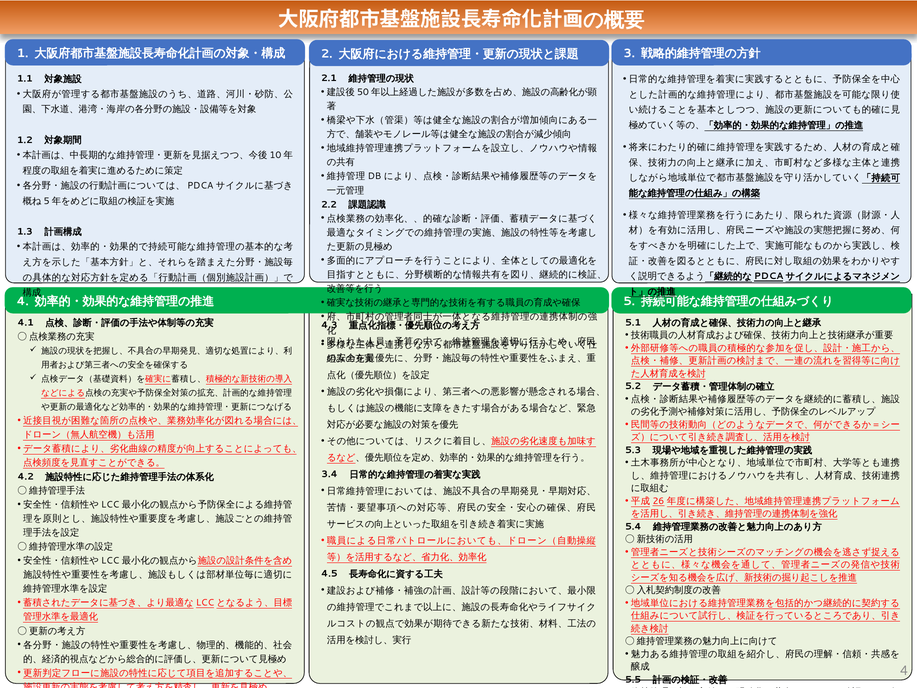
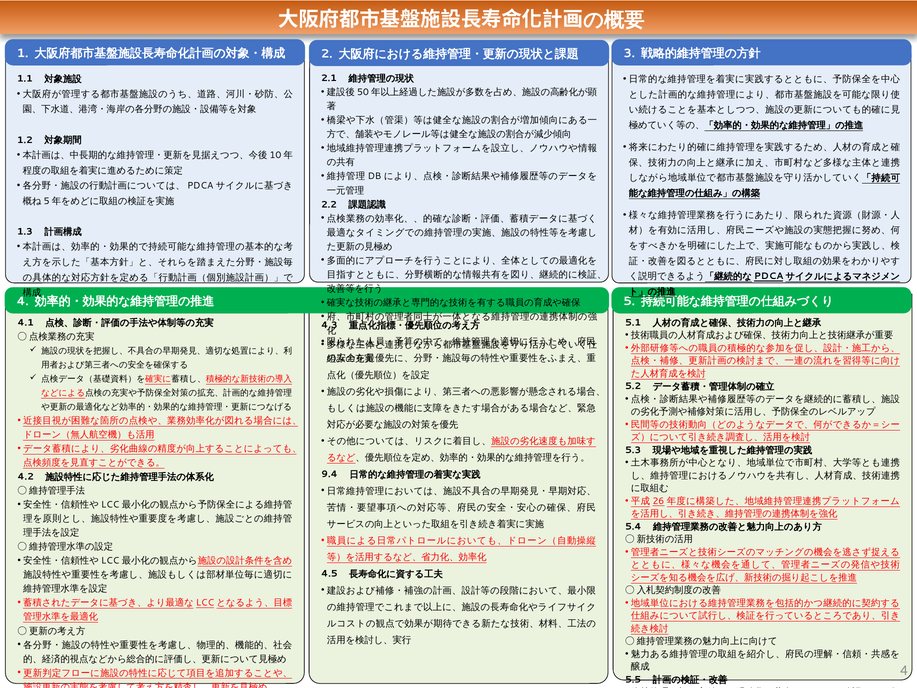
3.4: 3.4 -> 9.4
